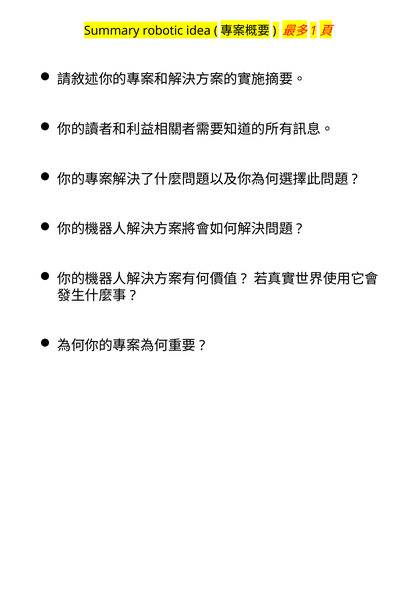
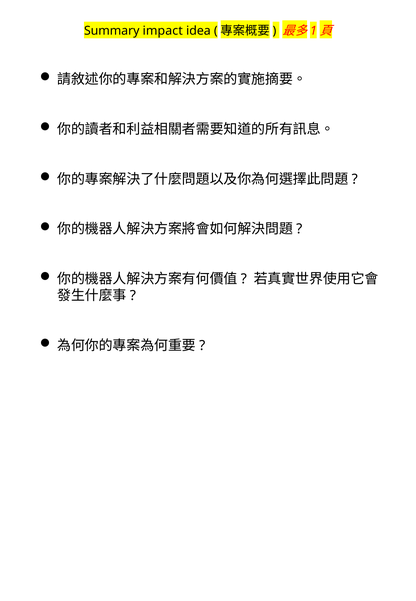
robotic: robotic -> impact
